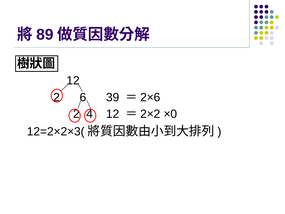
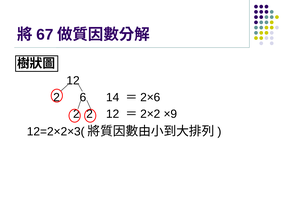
89: 89 -> 67
39: 39 -> 14
2 4: 4 -> 2
×0: ×0 -> ×9
